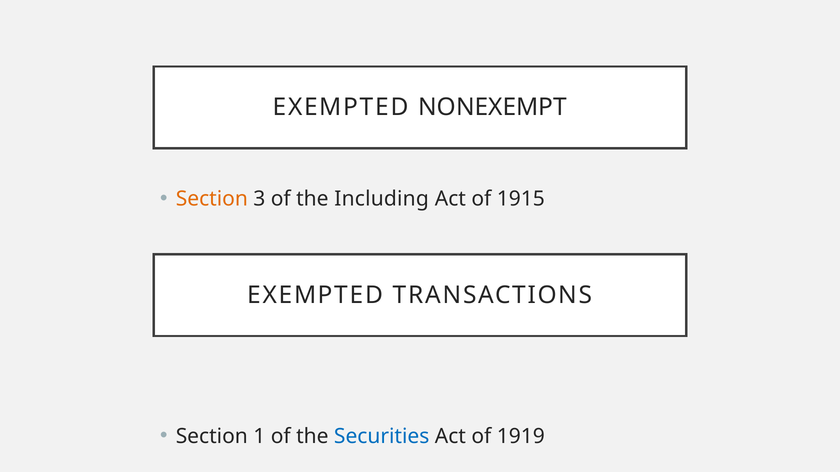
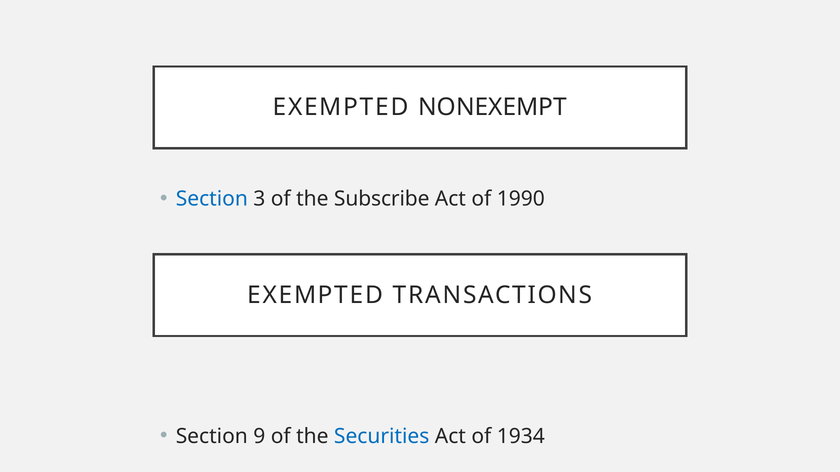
Section at (212, 199) colour: orange -> blue
Including: Including -> Subscribe
1915: 1915 -> 1990
1: 1 -> 9
1919: 1919 -> 1934
